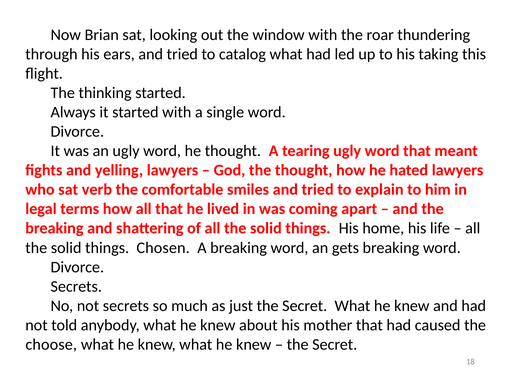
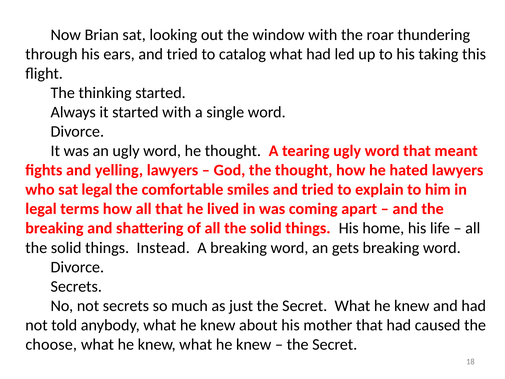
sat verb: verb -> legal
Chosen: Chosen -> Instead
